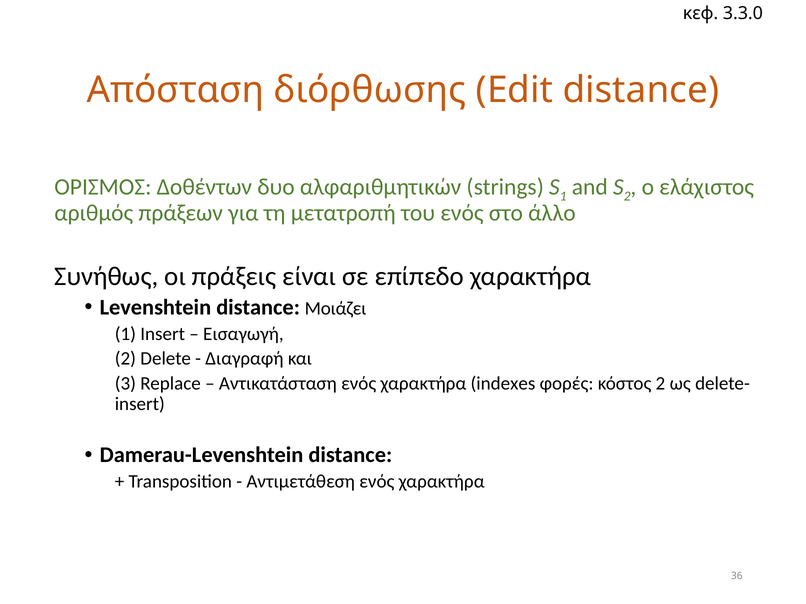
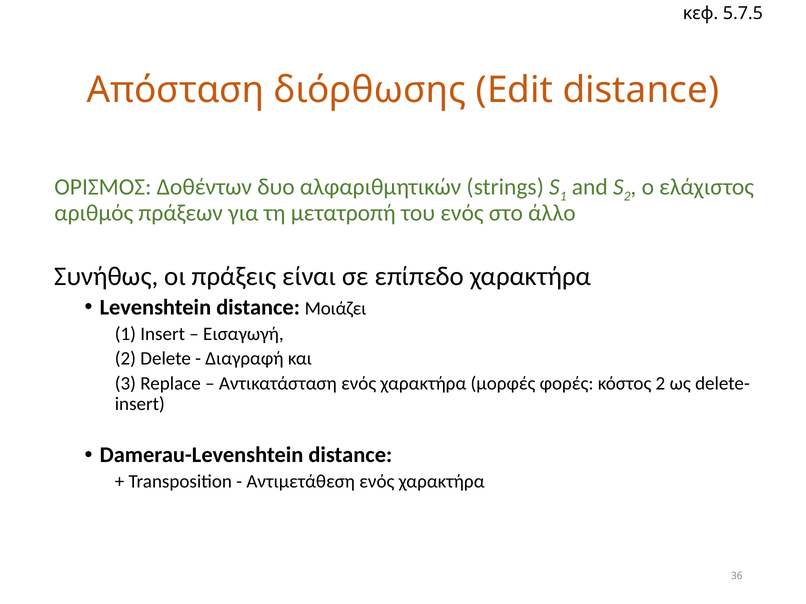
3.3.0: 3.3.0 -> 5.7.5
indexes: indexes -> μορφές
